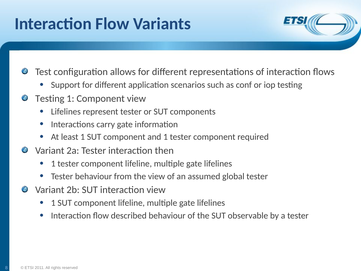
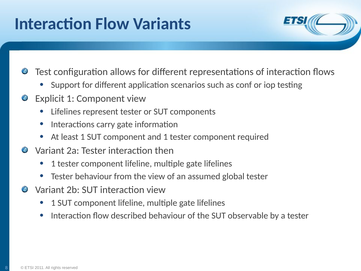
Testing at (50, 98): Testing -> Explicit
